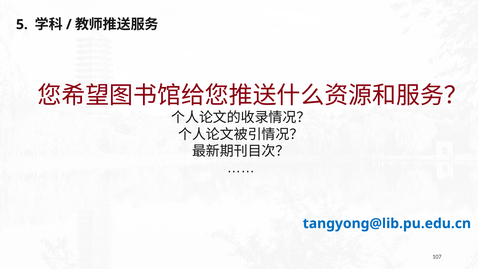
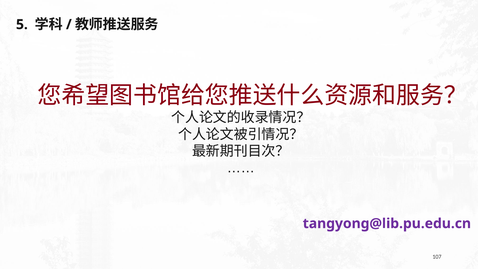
tangyong@lib.pu.edu.cn colour: blue -> purple
